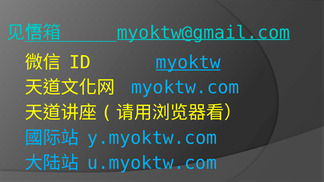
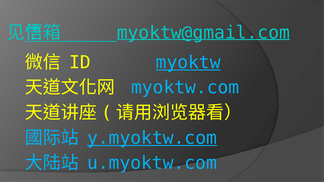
y.myoktw.com underline: none -> present
